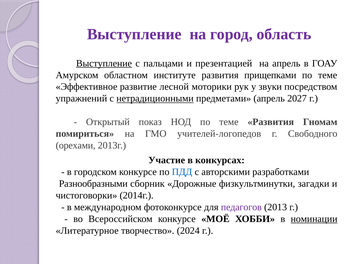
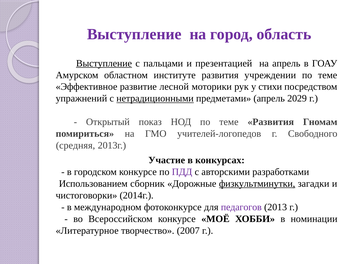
прищепками: прищепками -> учреждении
звуки: звуки -> стихи
2027: 2027 -> 2029
орехами: орехами -> средняя
ПДД colour: blue -> purple
Разнообразными: Разнообразными -> Использованием
физкультминутки underline: none -> present
номинации underline: present -> none
2024: 2024 -> 2007
